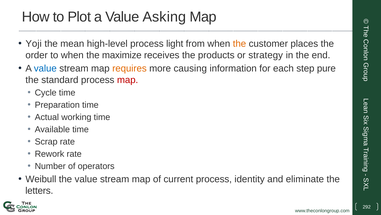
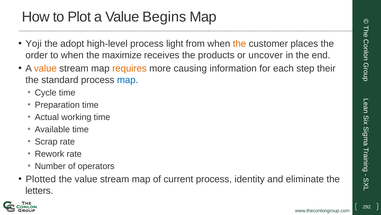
Asking: Asking -> Begins
mean: mean -> adopt
strategy: strategy -> uncover
value at (45, 68) colour: blue -> orange
pure: pure -> their
map at (128, 80) colour: red -> blue
Weibull: Weibull -> Plotted
